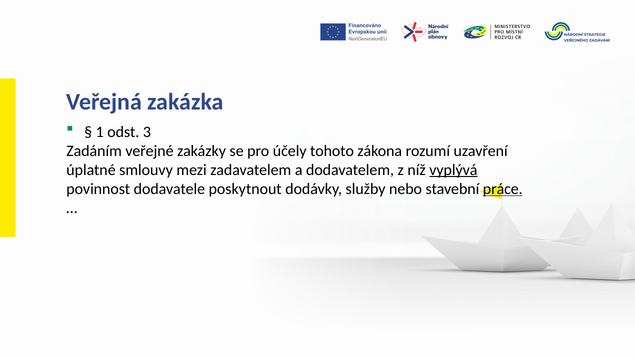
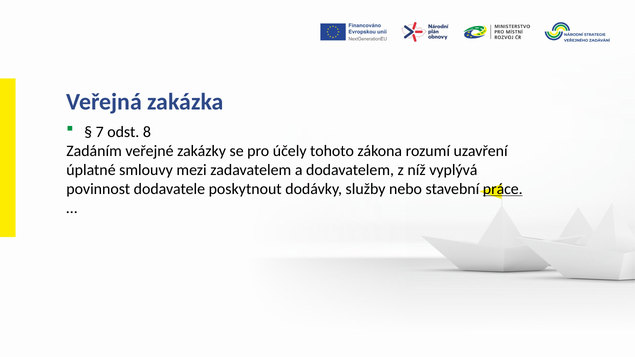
1: 1 -> 7
3: 3 -> 8
vyplývá underline: present -> none
